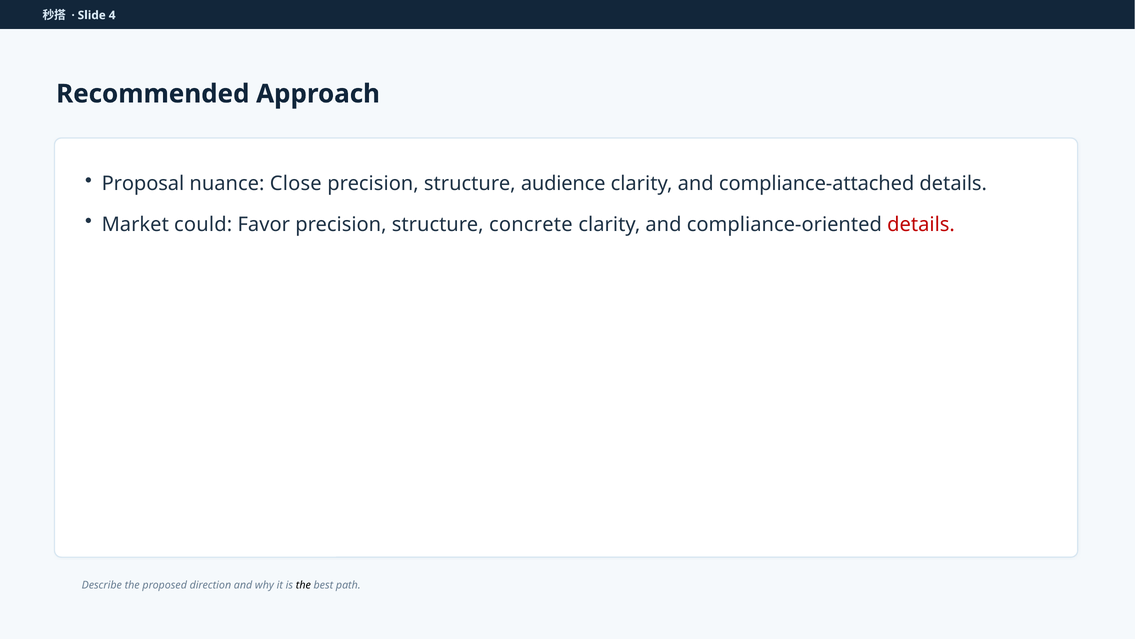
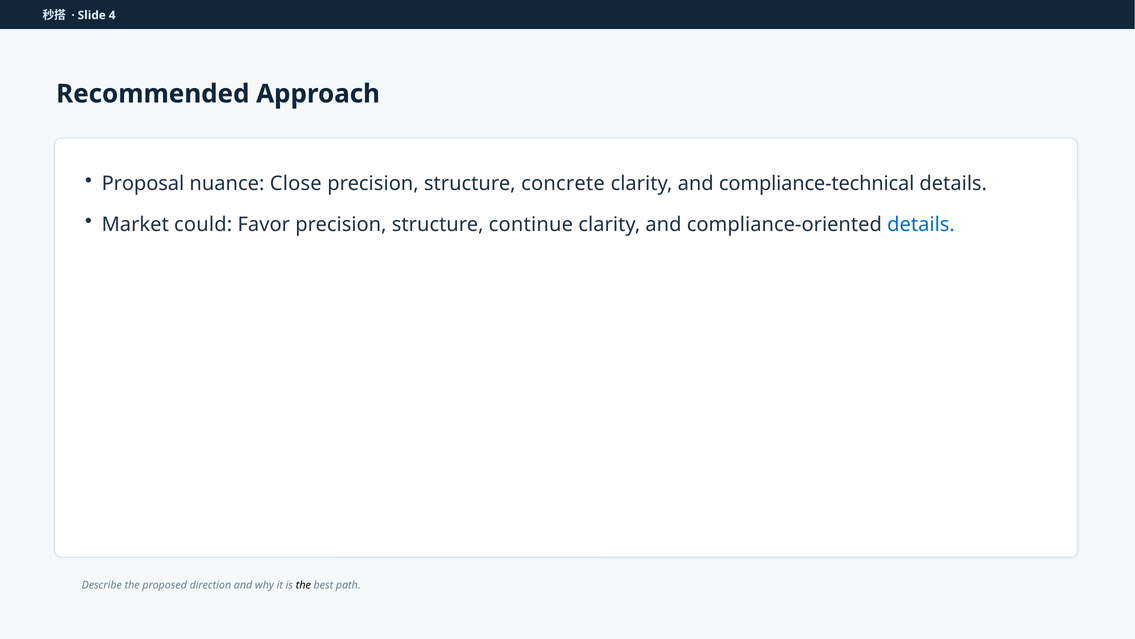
audience: audience -> concrete
compliance-attached: compliance-attached -> compliance-technical
concrete: concrete -> continue
details at (921, 224) colour: red -> blue
